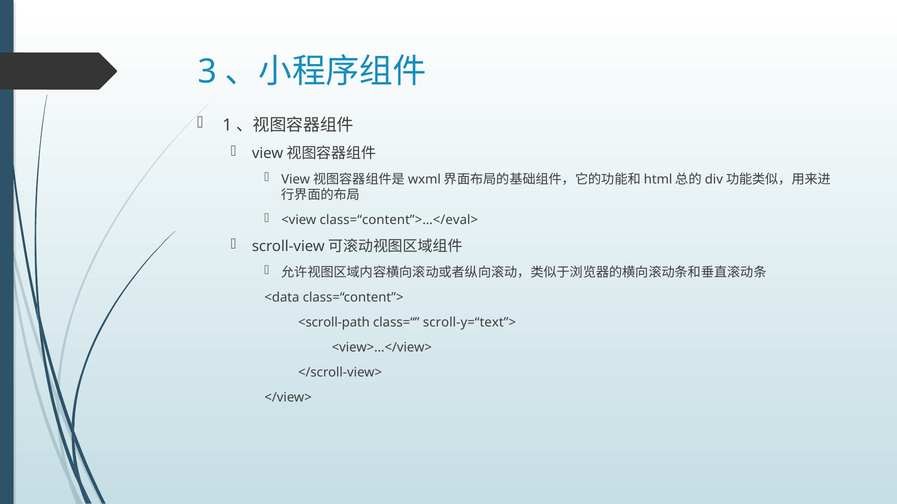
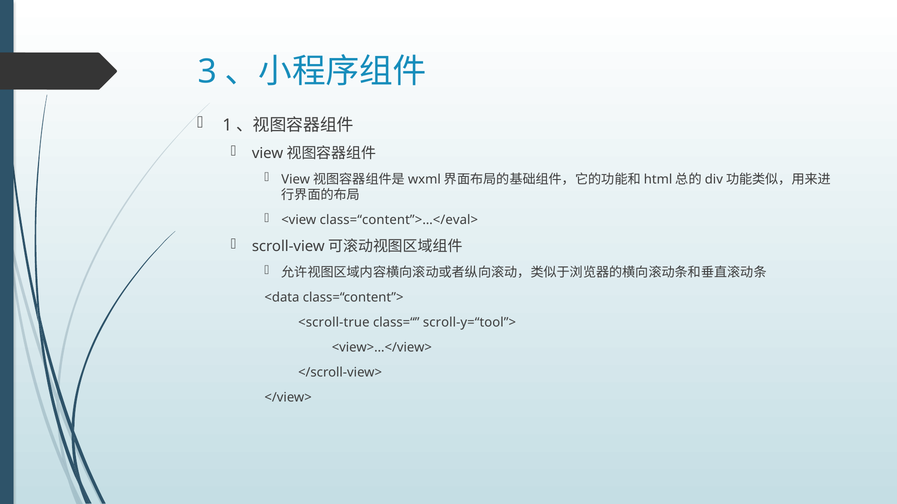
<scroll-path: <scroll-path -> <scroll-true
scroll-y=“text”>: scroll-y=“text”> -> scroll-y=“tool”>
